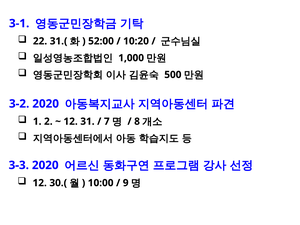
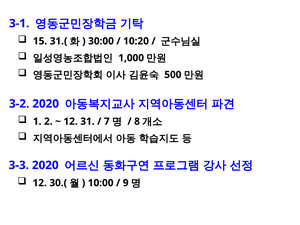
22: 22 -> 15
52:00: 52:00 -> 30:00
